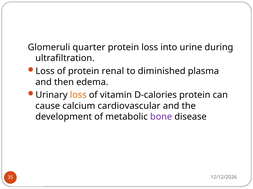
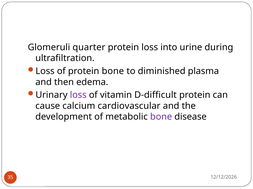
protein renal: renal -> bone
loss at (78, 95) colour: orange -> purple
D-calories: D-calories -> D-difficult
